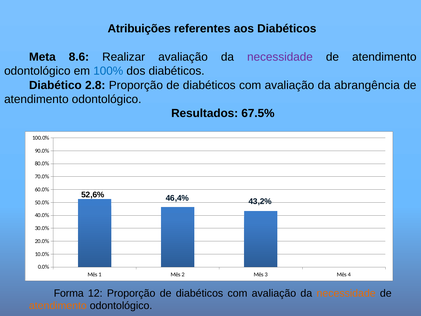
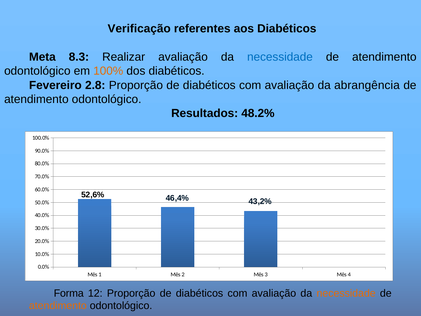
Atribuições: Atribuições -> Verificação
8.6: 8.6 -> 8.3
necessidade at (280, 57) colour: purple -> blue
100% colour: blue -> orange
Diabético: Diabético -> Fevereiro
67.5%: 67.5% -> 48.2%
